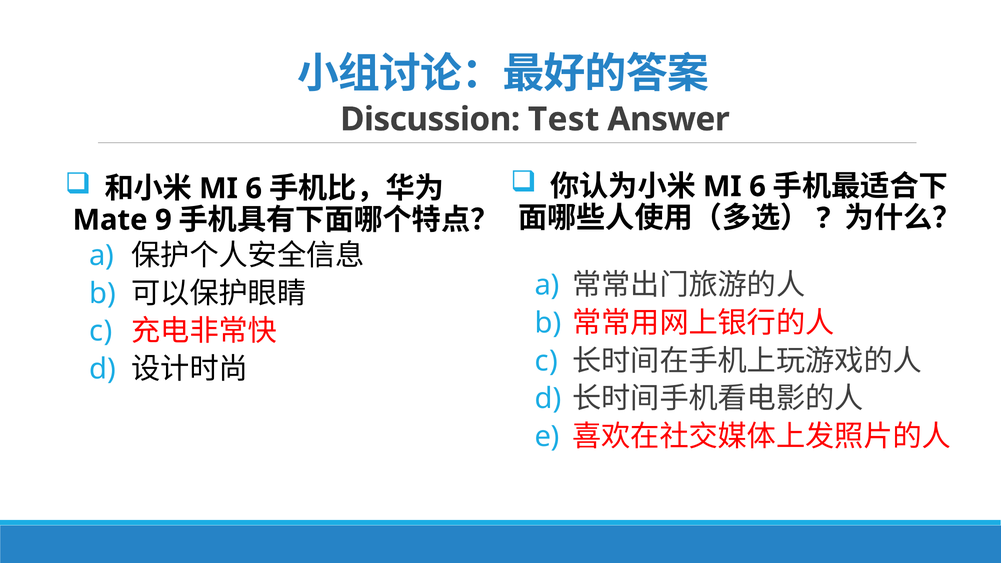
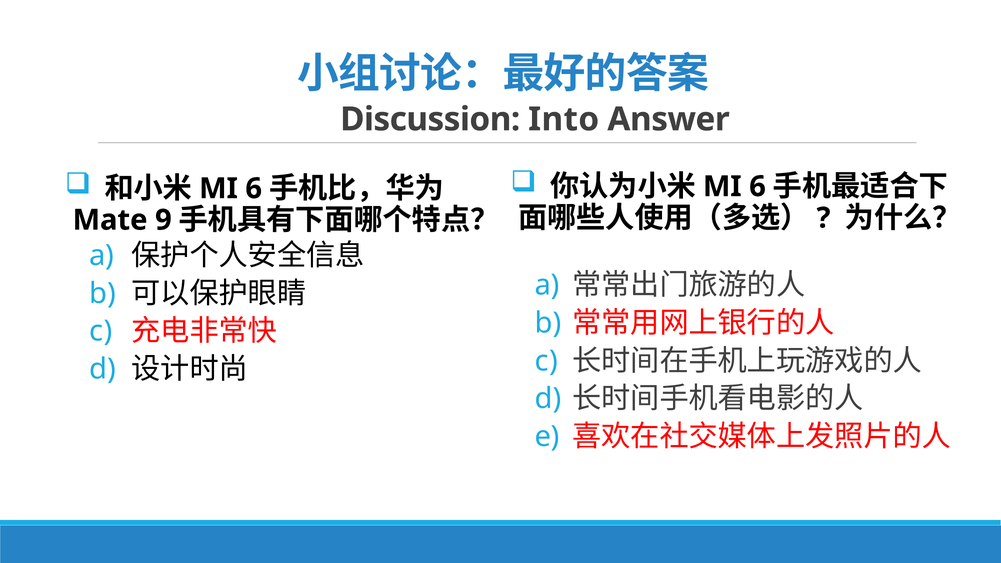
Test: Test -> Into
